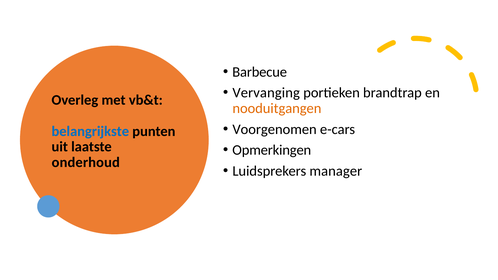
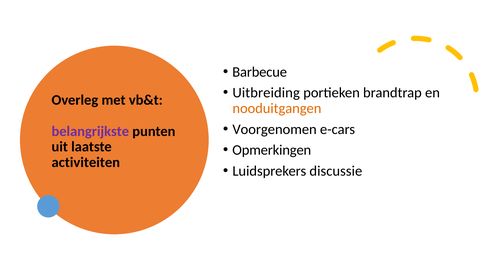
Vervanging: Vervanging -> Uitbreiding
belangrijkste colour: blue -> purple
onderhoud: onderhoud -> activiteiten
manager: manager -> discussie
